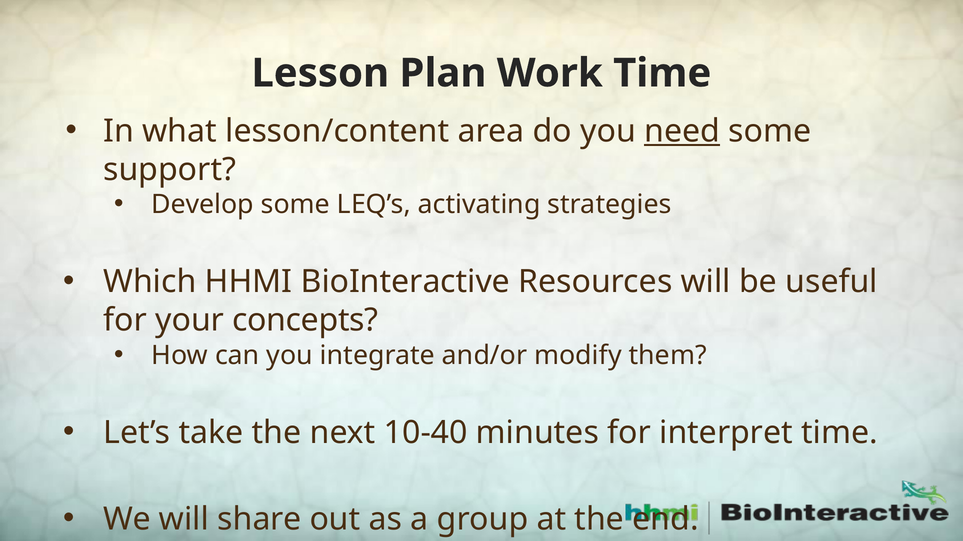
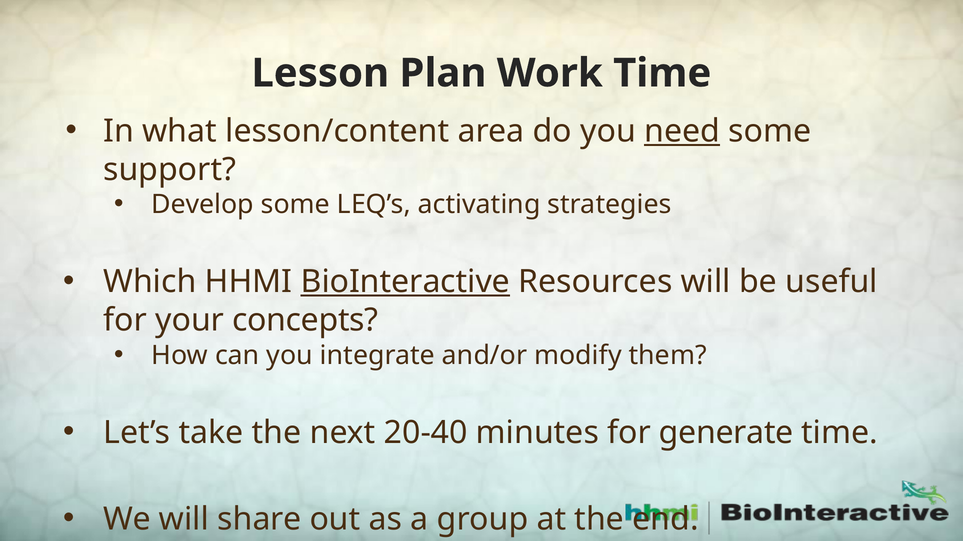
BioInteractive underline: none -> present
10-40: 10-40 -> 20-40
interpret: interpret -> generate
